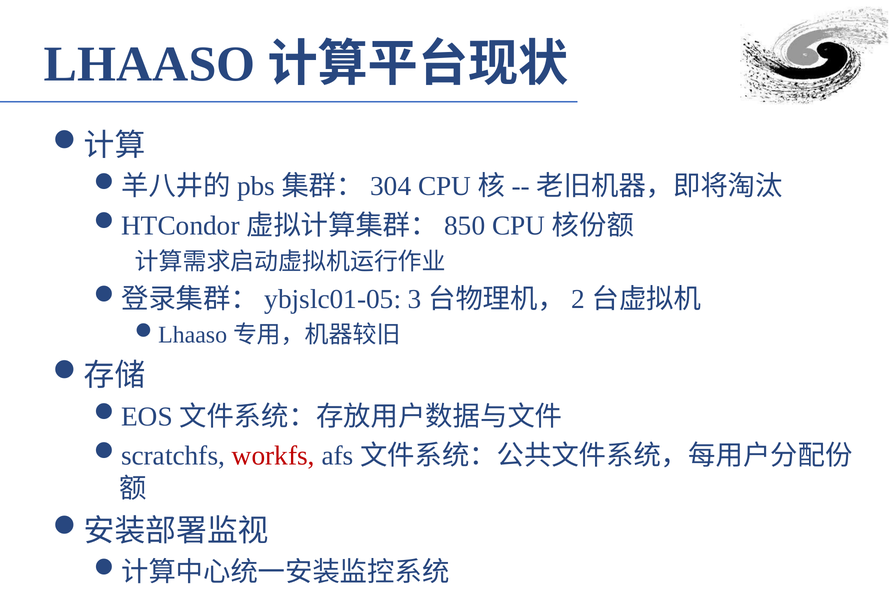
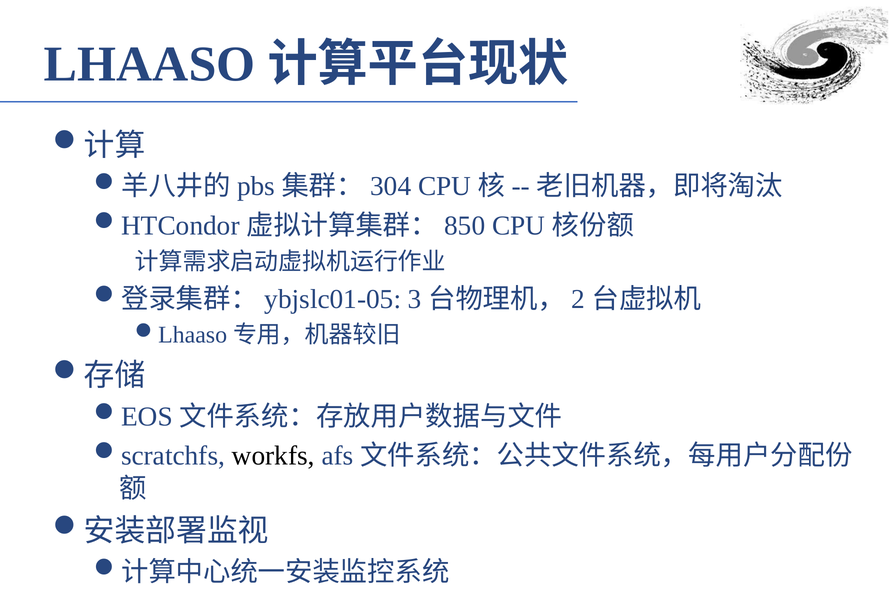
workfs colour: red -> black
